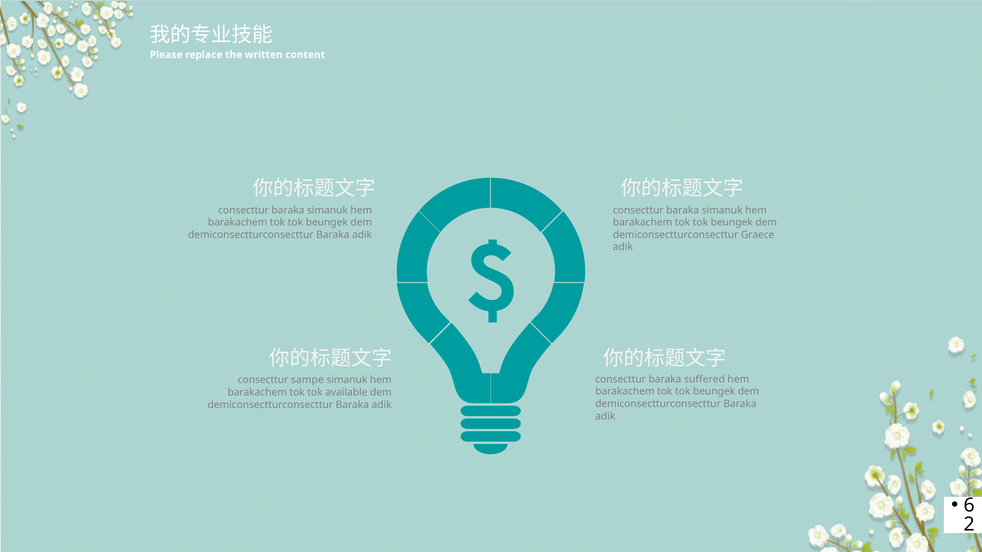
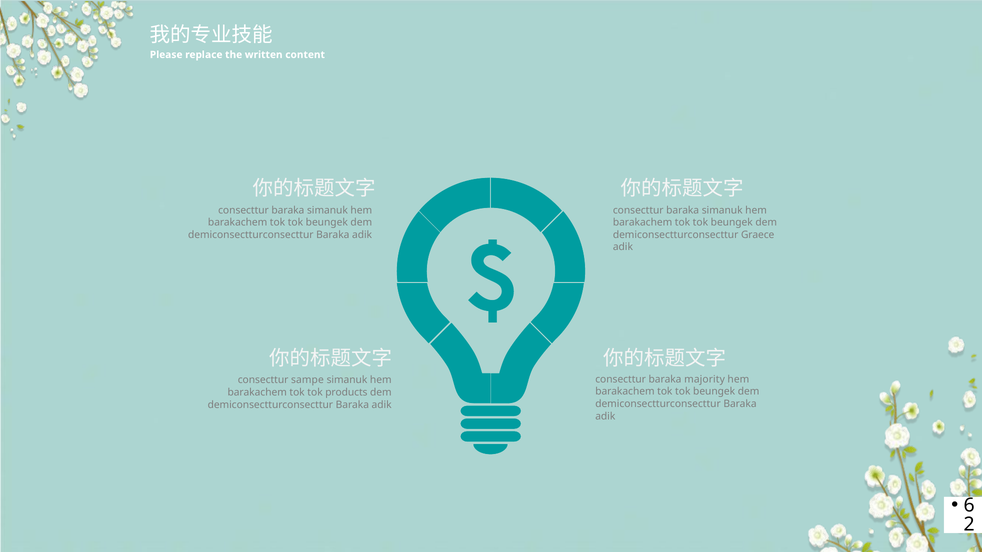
suffered: suffered -> majority
available: available -> products
